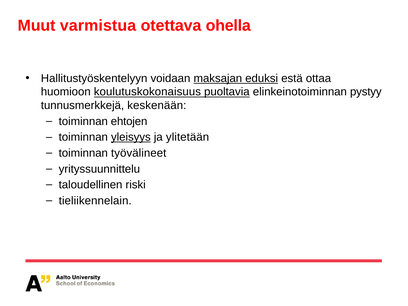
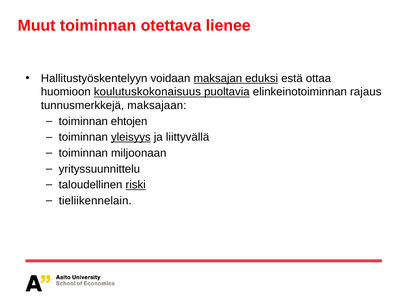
Muut varmistua: varmistua -> toiminnan
ohella: ohella -> lienee
pystyy: pystyy -> rajaus
keskenään: keskenään -> maksajaan
ylitetään: ylitetään -> liittyvällä
työvälineet: työvälineet -> miljoonaan
riski underline: none -> present
